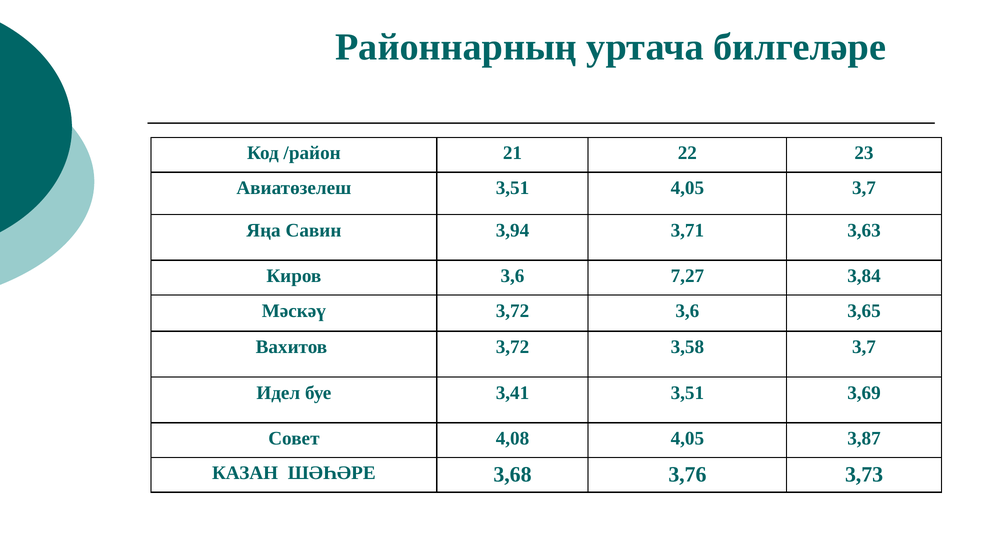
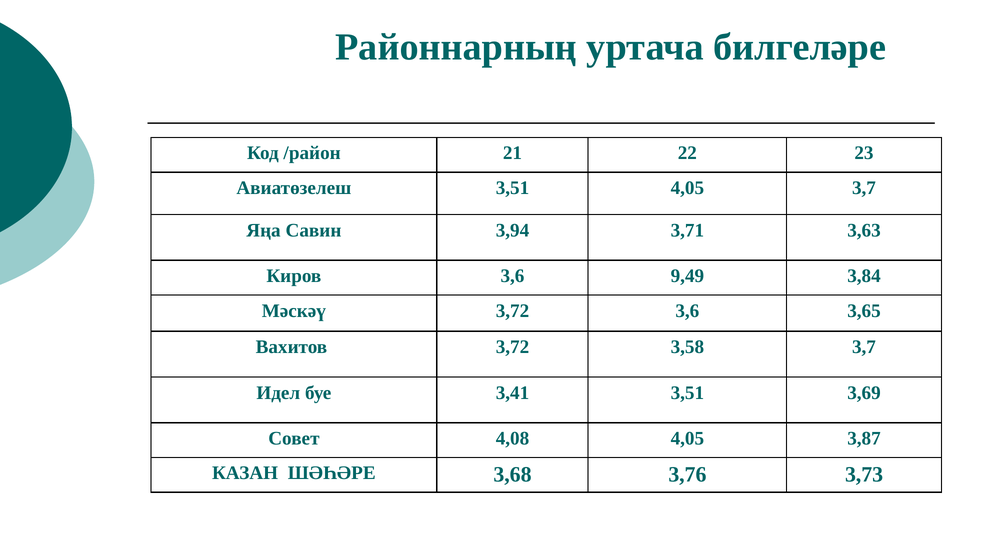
7,27: 7,27 -> 9,49
